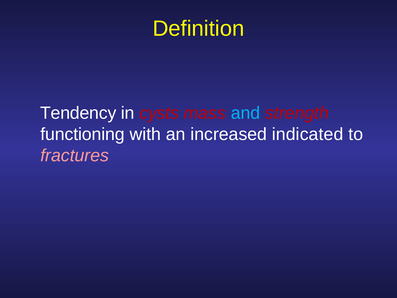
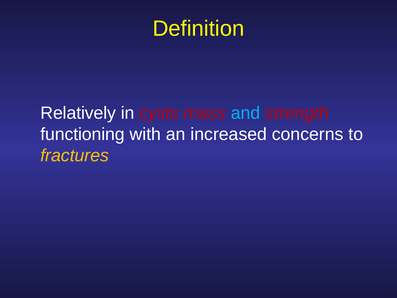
Tendency: Tendency -> Relatively
indicated: indicated -> concerns
fractures colour: pink -> yellow
